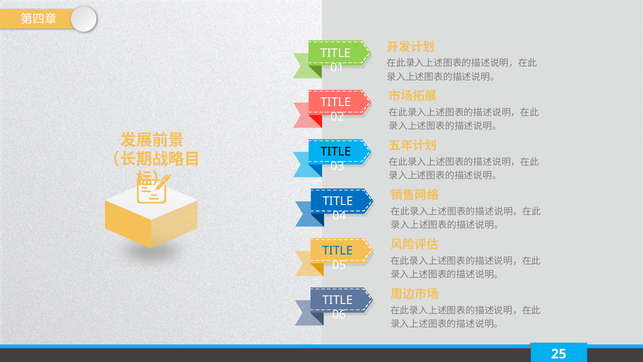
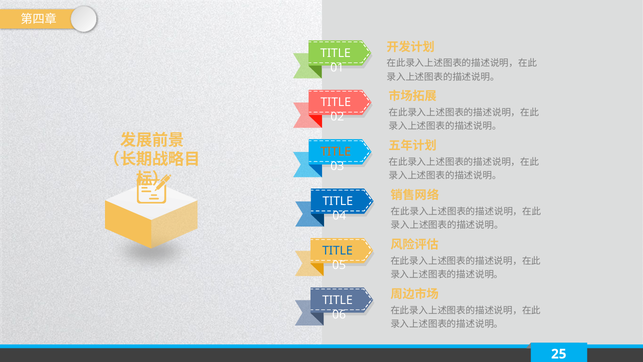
TITLE at (336, 152) colour: black -> orange
